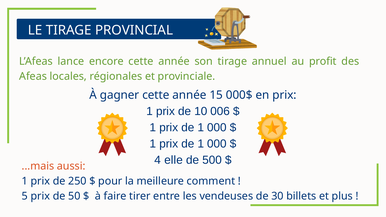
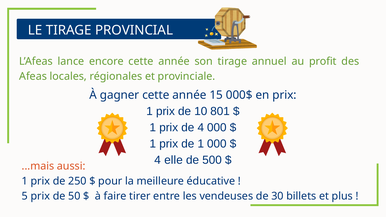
006: 006 -> 801
1 at (201, 128): 1 -> 4
comment: comment -> éducative
